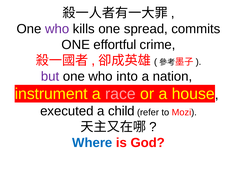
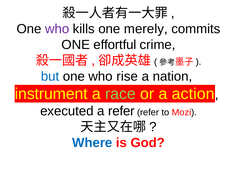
spread: spread -> merely
but colour: purple -> blue
into: into -> rise
race colour: pink -> light green
house: house -> action
a child: child -> refer
